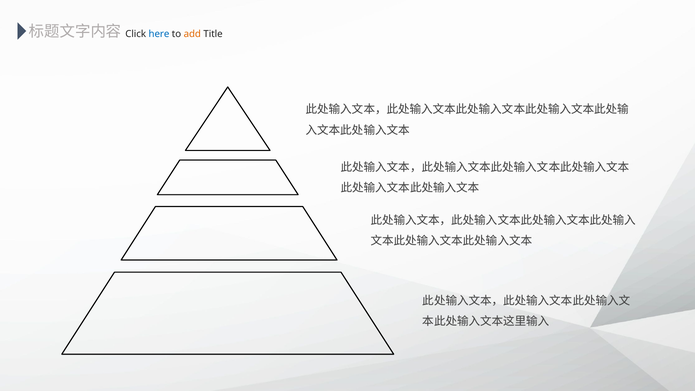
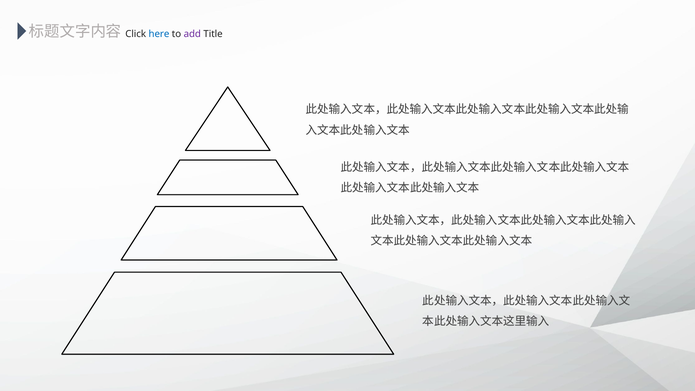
add colour: orange -> purple
